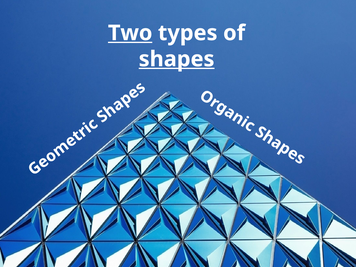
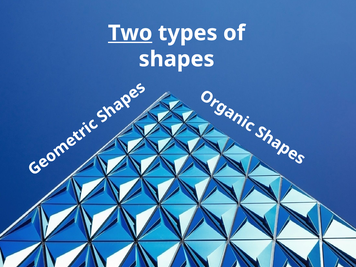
shapes underline: present -> none
